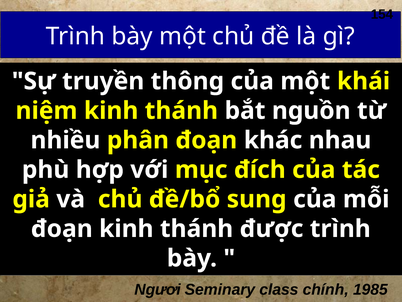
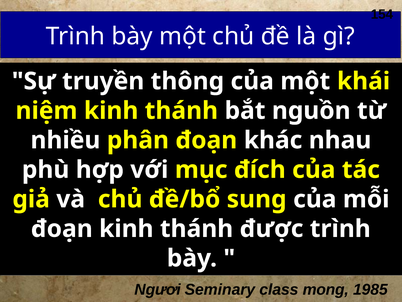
chính: chính -> mong
